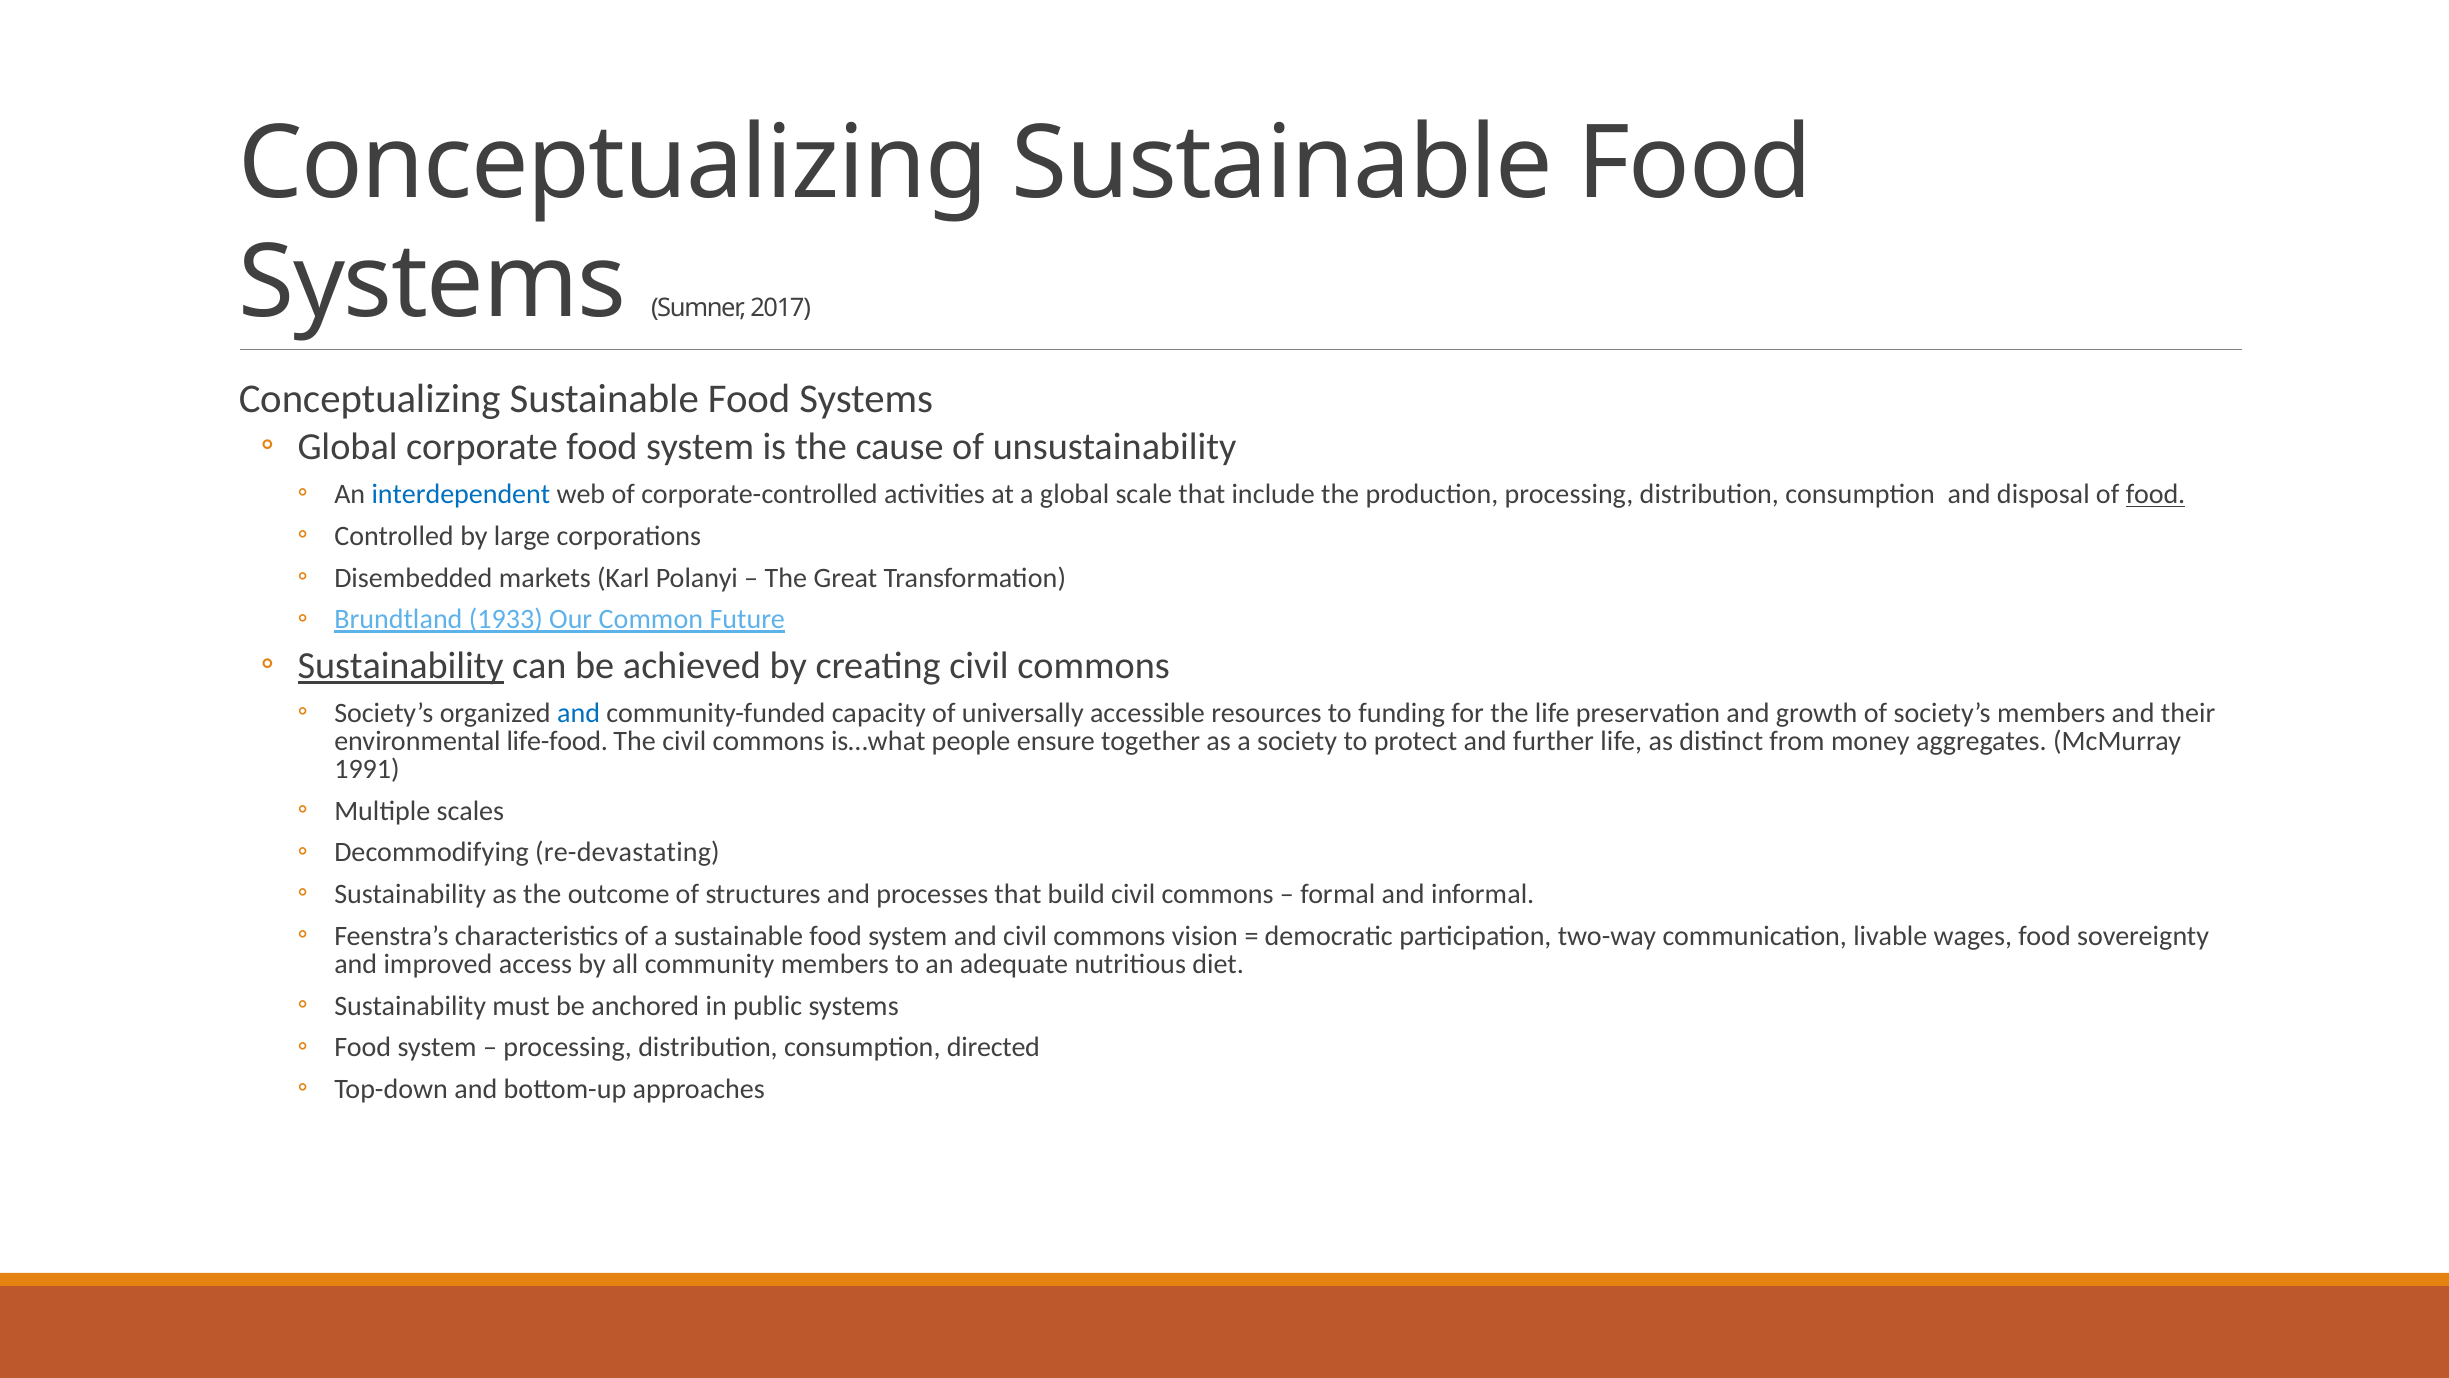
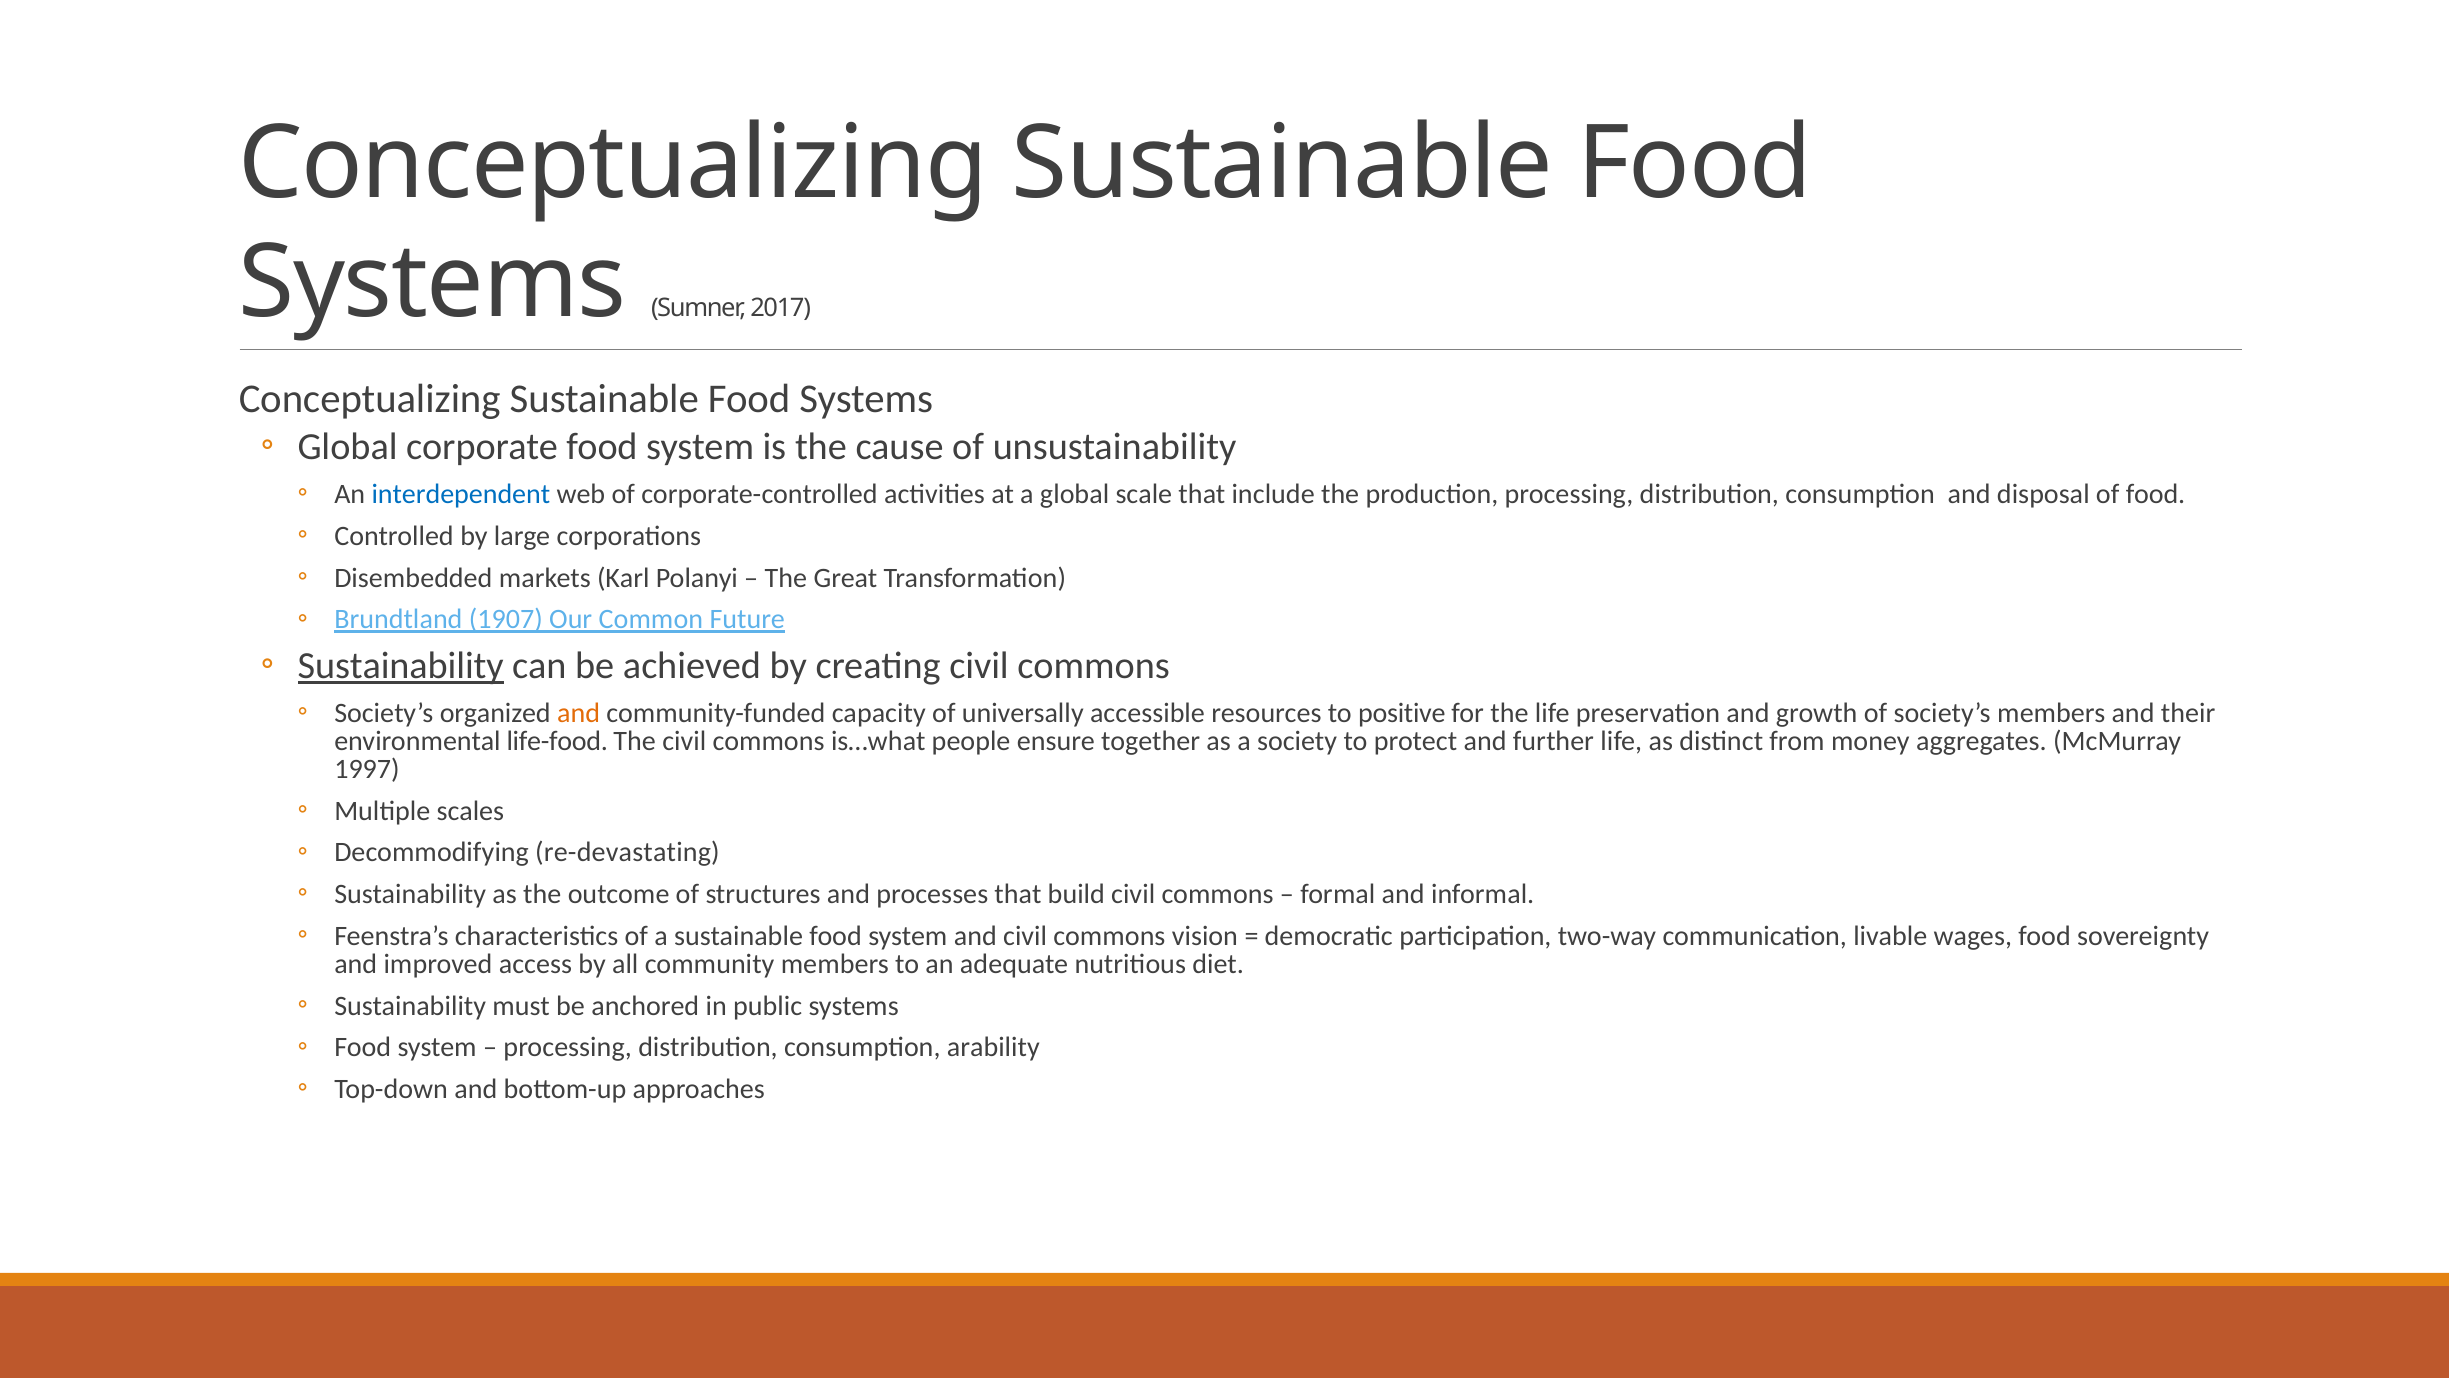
food at (2156, 494) underline: present -> none
1933: 1933 -> 1907
and at (579, 713) colour: blue -> orange
funding: funding -> positive
1991: 1991 -> 1997
directed: directed -> arability
